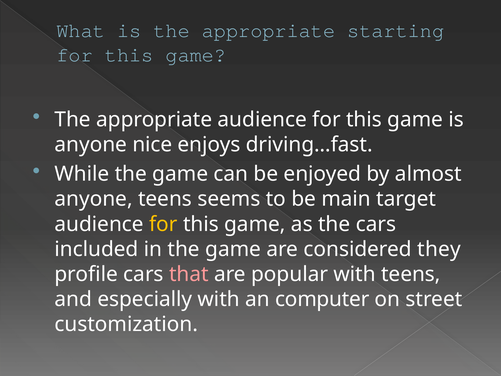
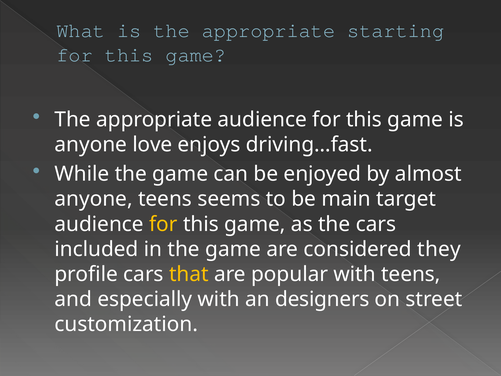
nice: nice -> love
that colour: pink -> yellow
computer: computer -> designers
